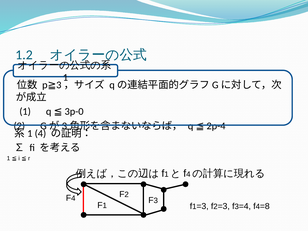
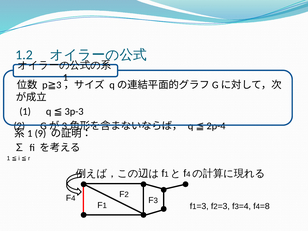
3p-0: 3p-0 -> 3p-3
4 at (40, 133): 4 -> 9
